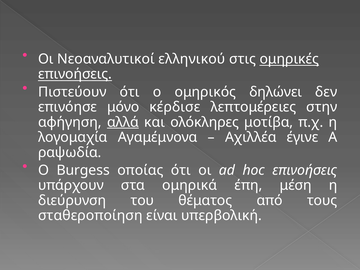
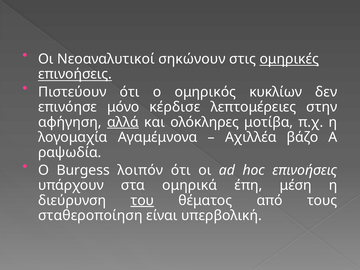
ελληνικού: ελληνικού -> σηκώνουν
δηλώνει: δηλώνει -> κυκλίων
έγινε: έγινε -> βάζο
οποίας: οποίας -> λοιπόν
του underline: none -> present
